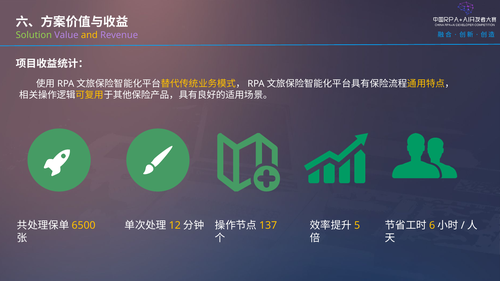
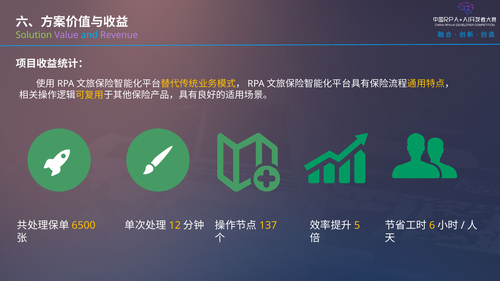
and colour: yellow -> light blue
